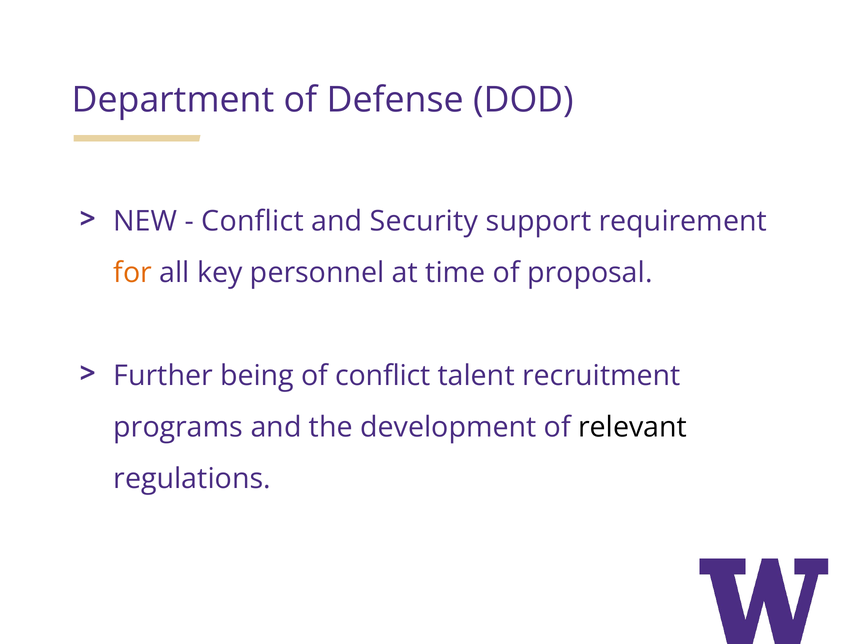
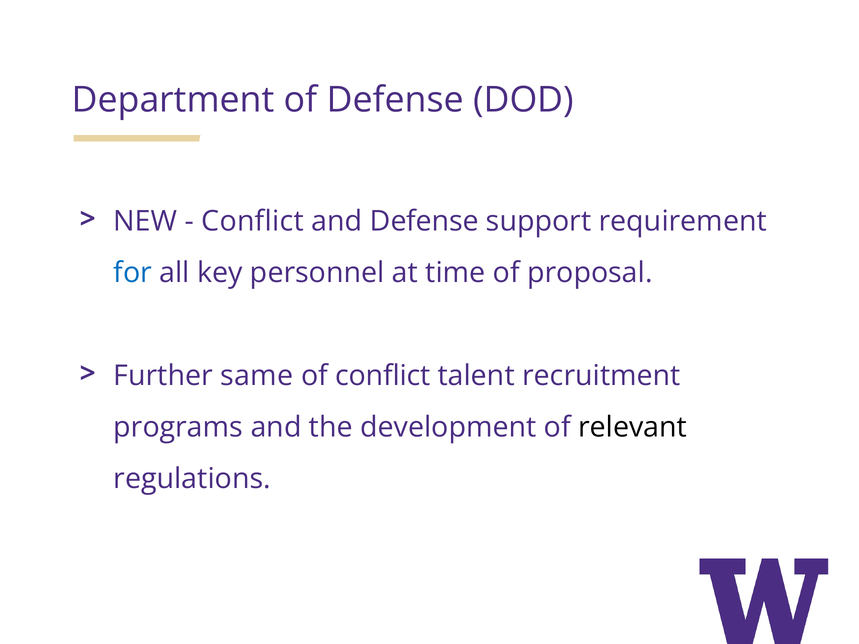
and Security: Security -> Defense
for colour: orange -> blue
being: being -> same
